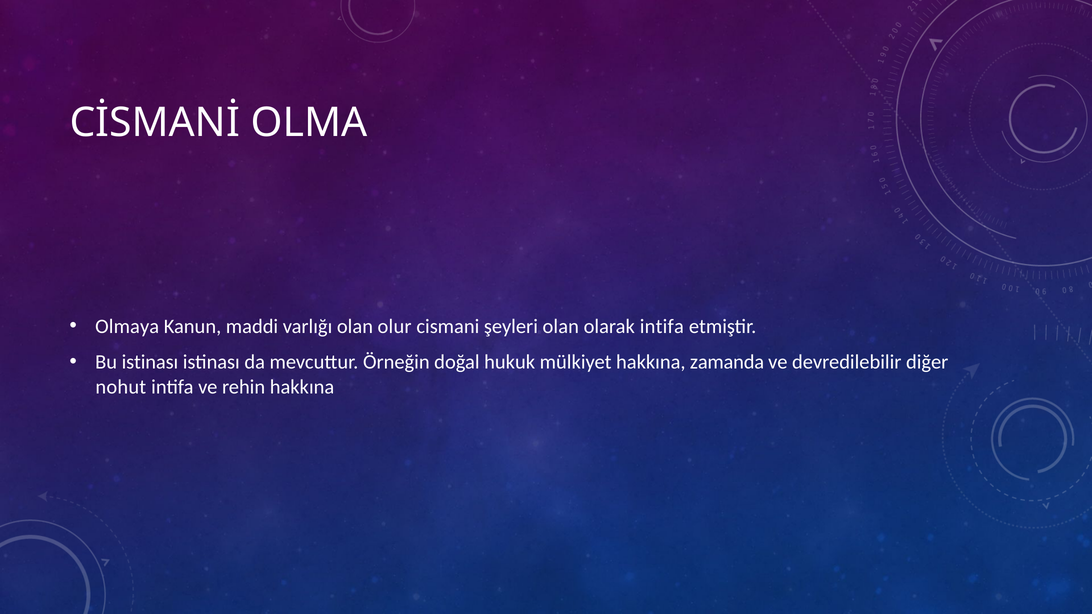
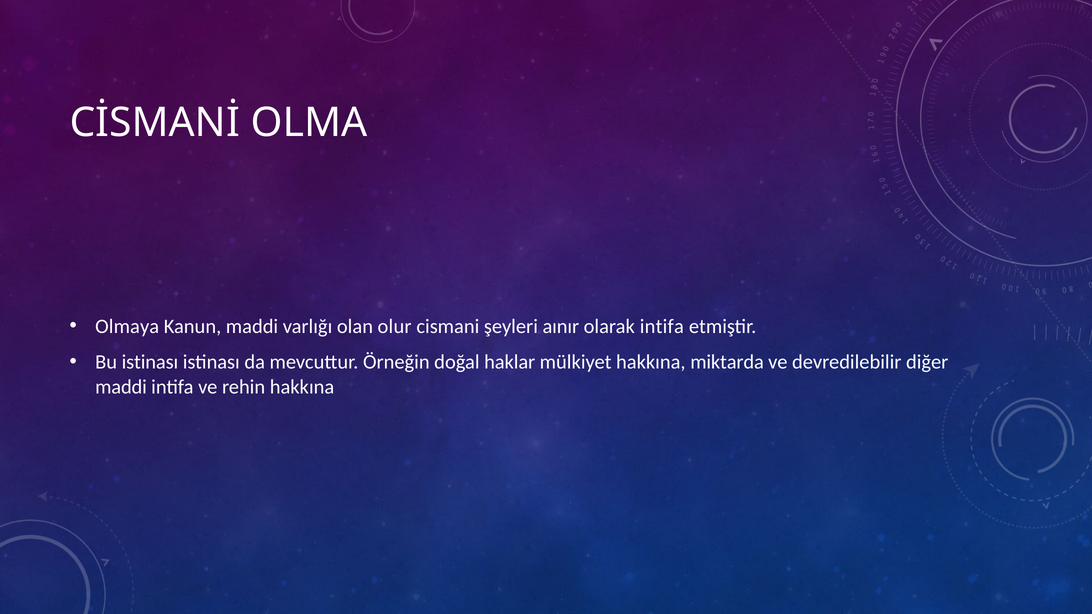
şeyleri olan: olan -> aınır
hukuk: hukuk -> haklar
zamanda: zamanda -> miktarda
nohut at (121, 387): nohut -> maddi
